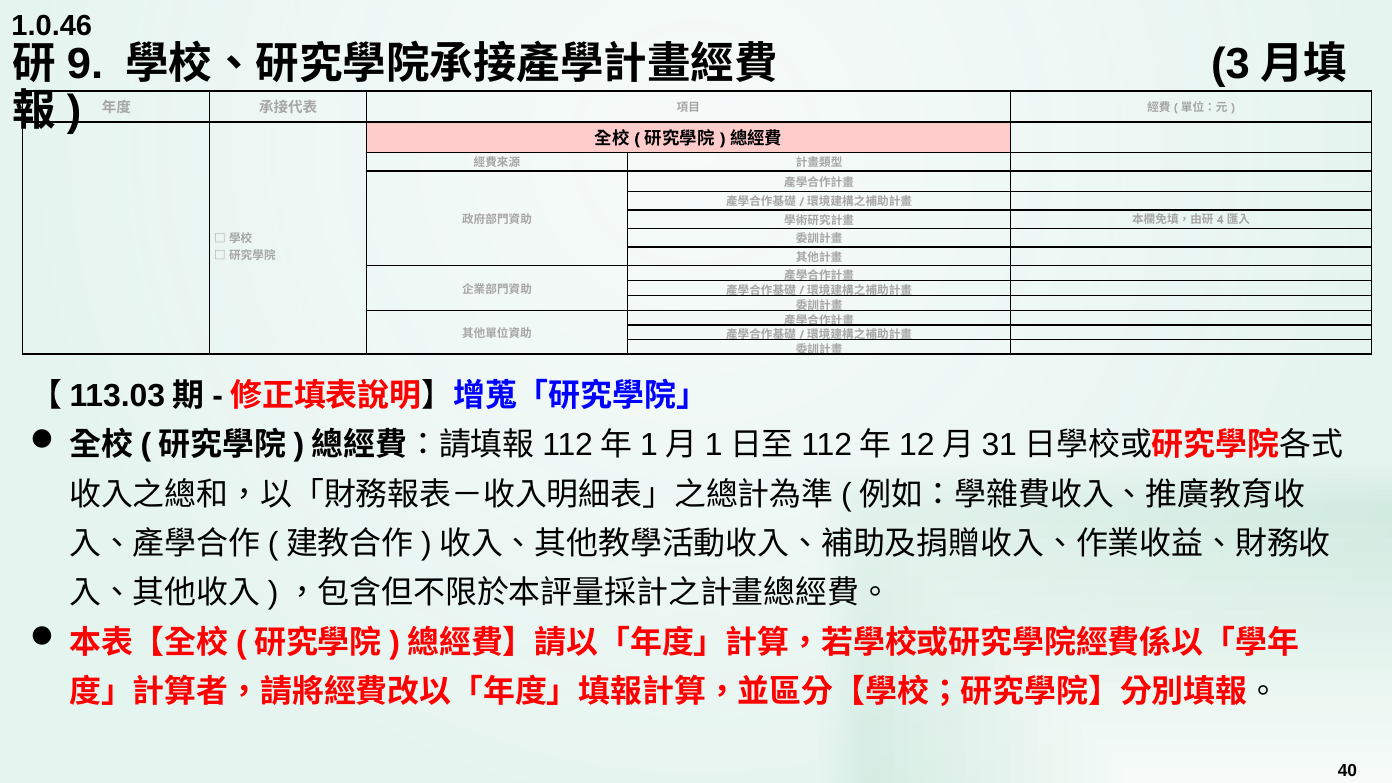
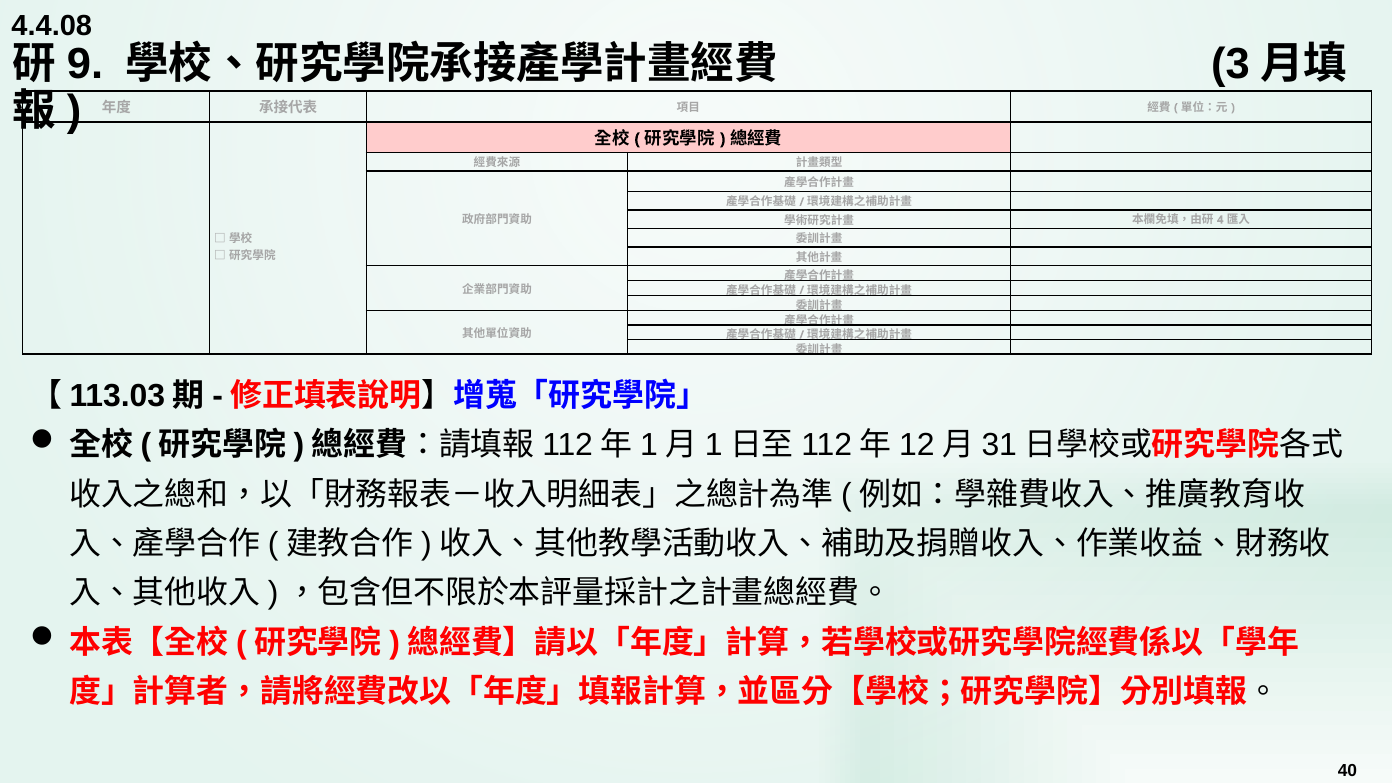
1.0.46: 1.0.46 -> 4.4.08
